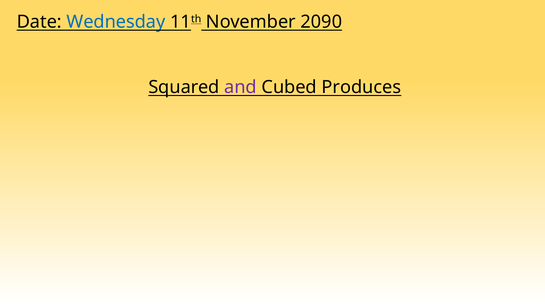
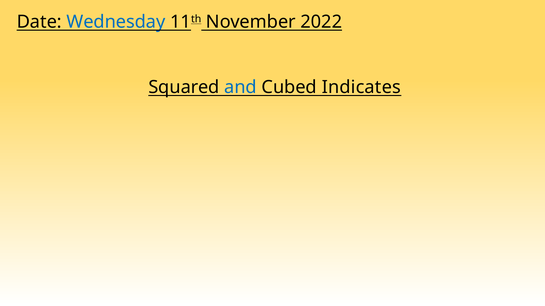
2090: 2090 -> 2022
and colour: purple -> blue
Produces: Produces -> Indicates
